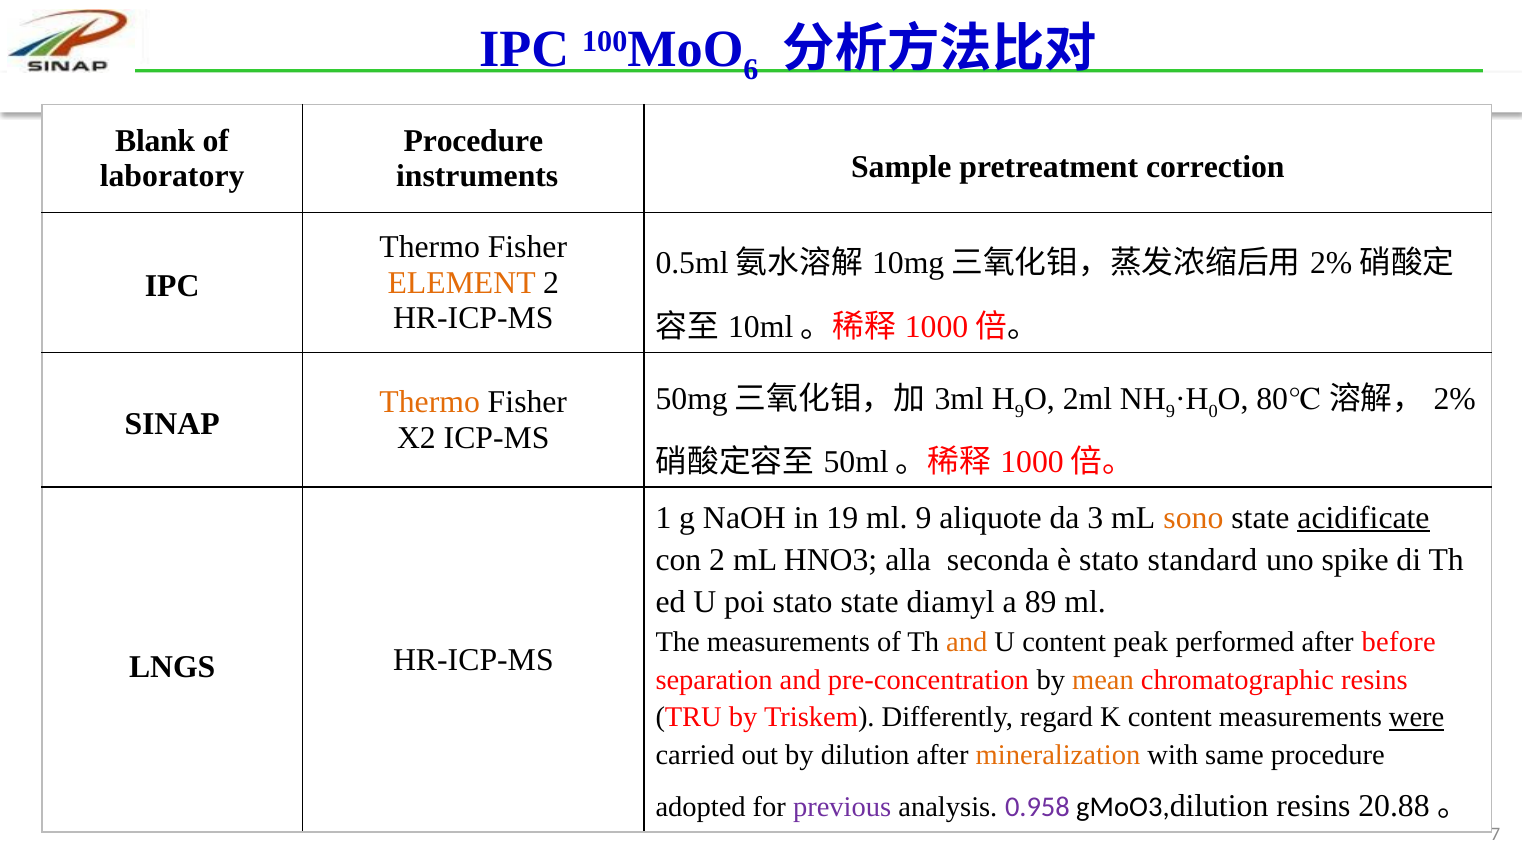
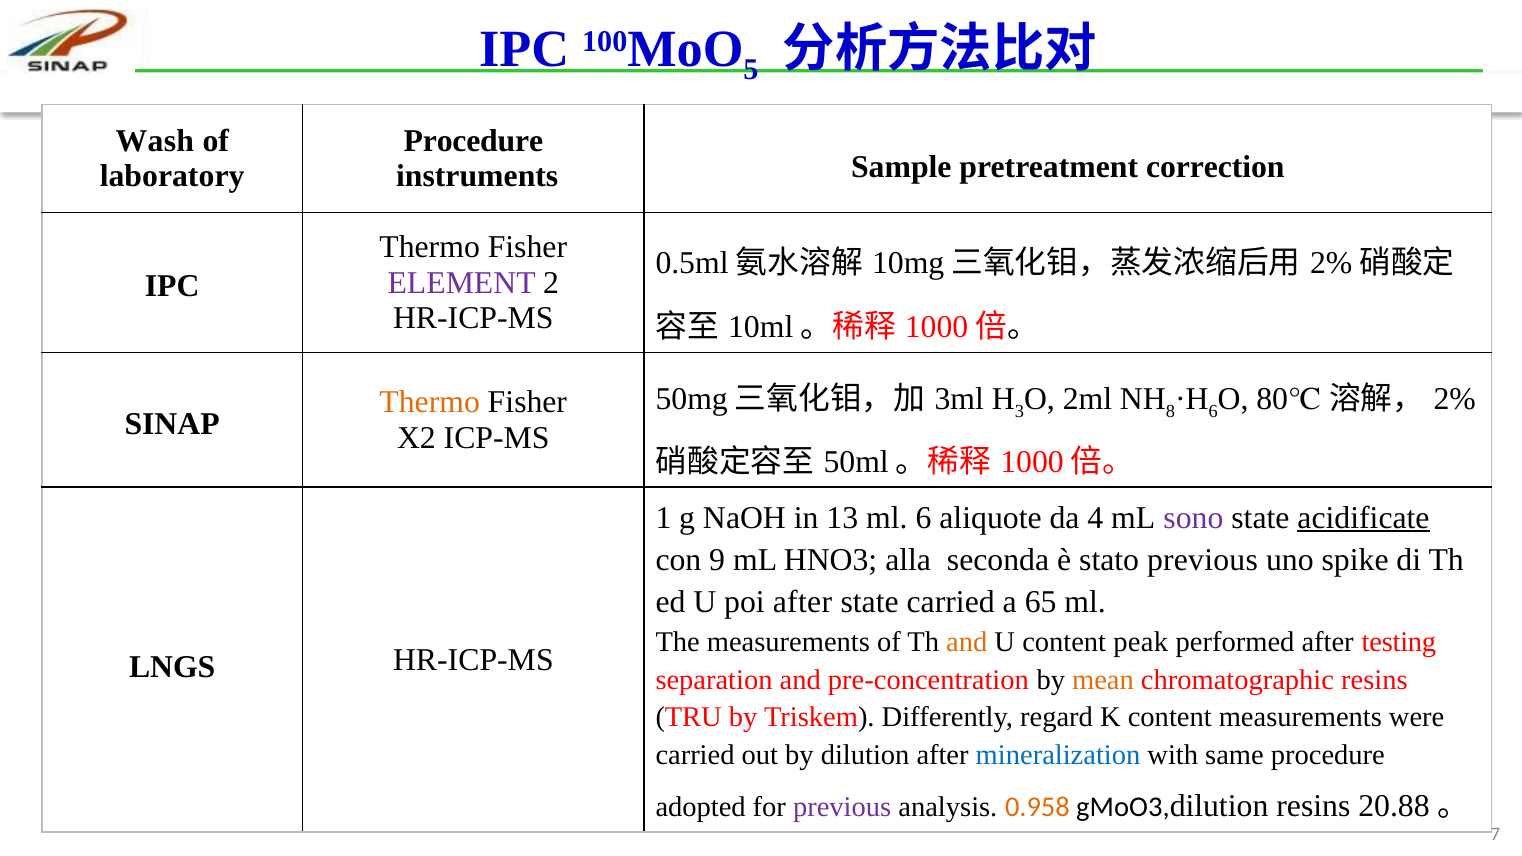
6: 6 -> 5
Blank: Blank -> Wash
ELEMENT colour: orange -> purple
9 at (1020, 412): 9 -> 3
9 at (1171, 412): 9 -> 8
0 at (1213, 412): 0 -> 6
19: 19 -> 13
ml 9: 9 -> 6
3: 3 -> 4
sono colour: orange -> purple
con 2: 2 -> 9
stato standard: standard -> previous
poi stato: stato -> after
state diamyl: diamyl -> carried
89: 89 -> 65
before: before -> testing
were underline: present -> none
mineralization colour: orange -> blue
0.958 colour: purple -> orange
